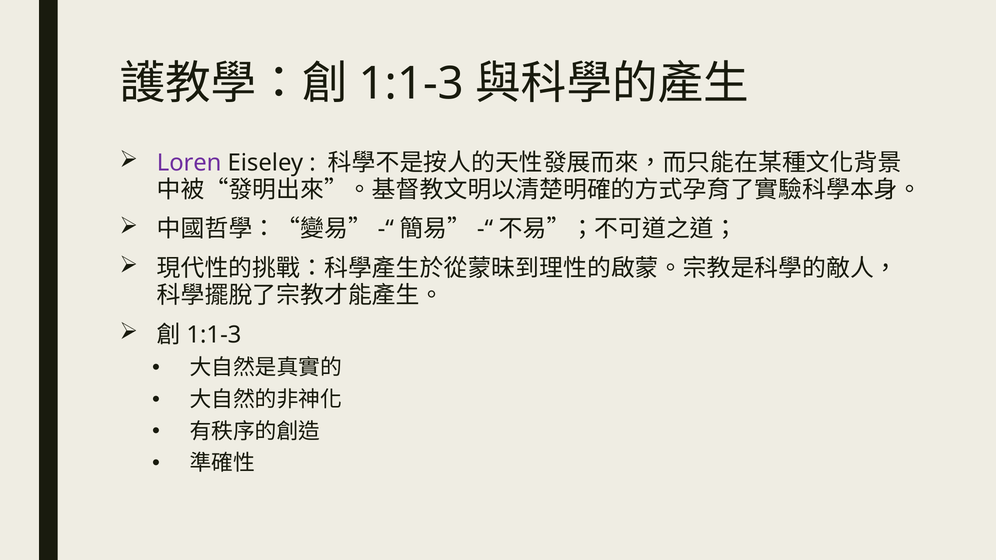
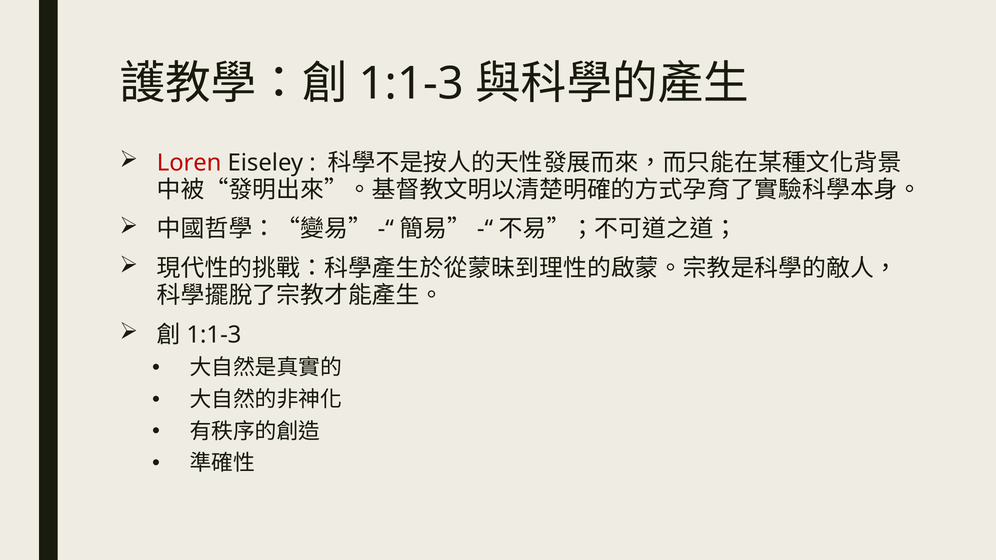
Loren colour: purple -> red
